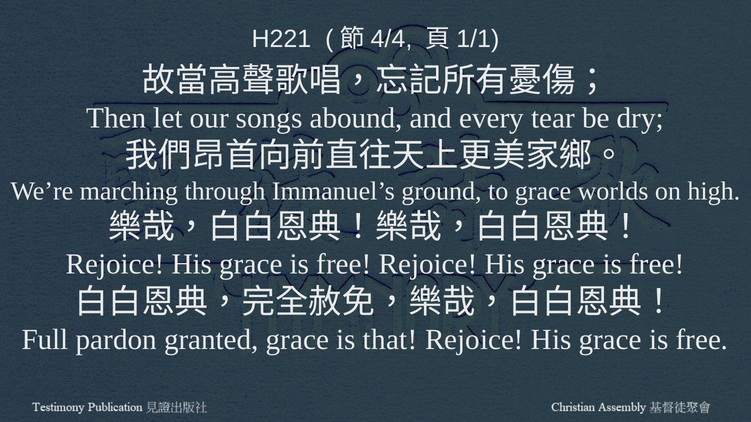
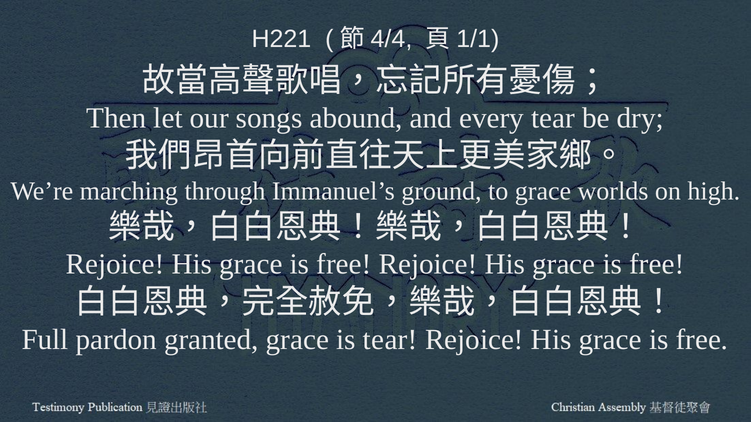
is that: that -> tear
